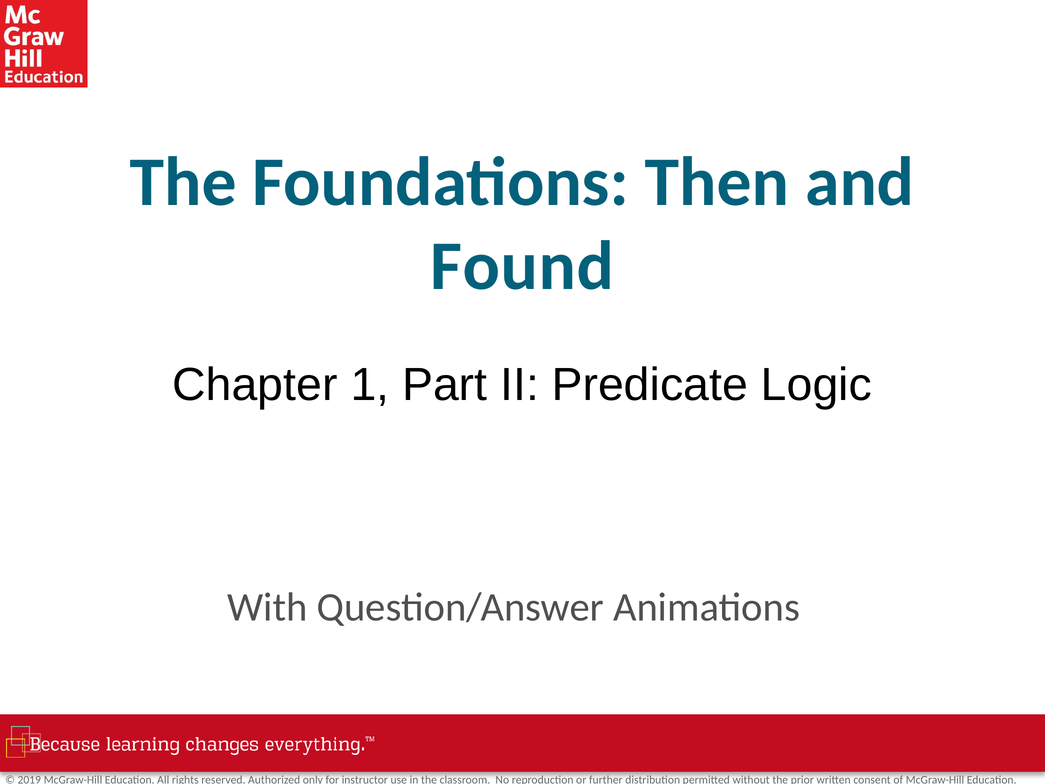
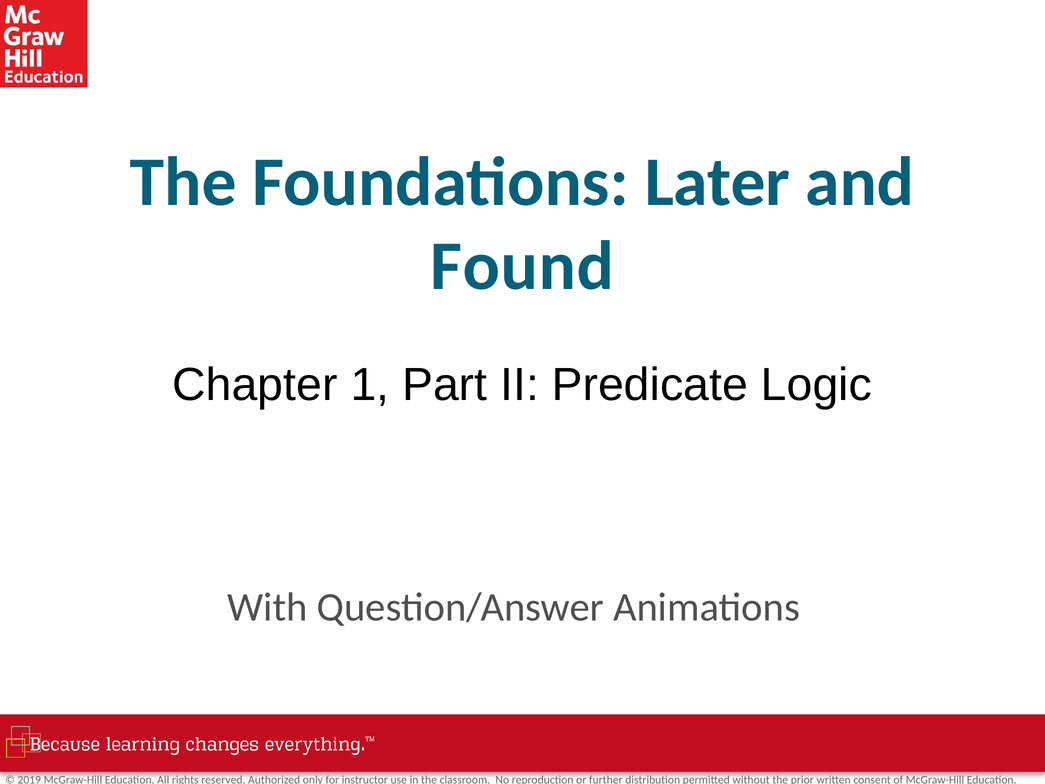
Then: Then -> Later
